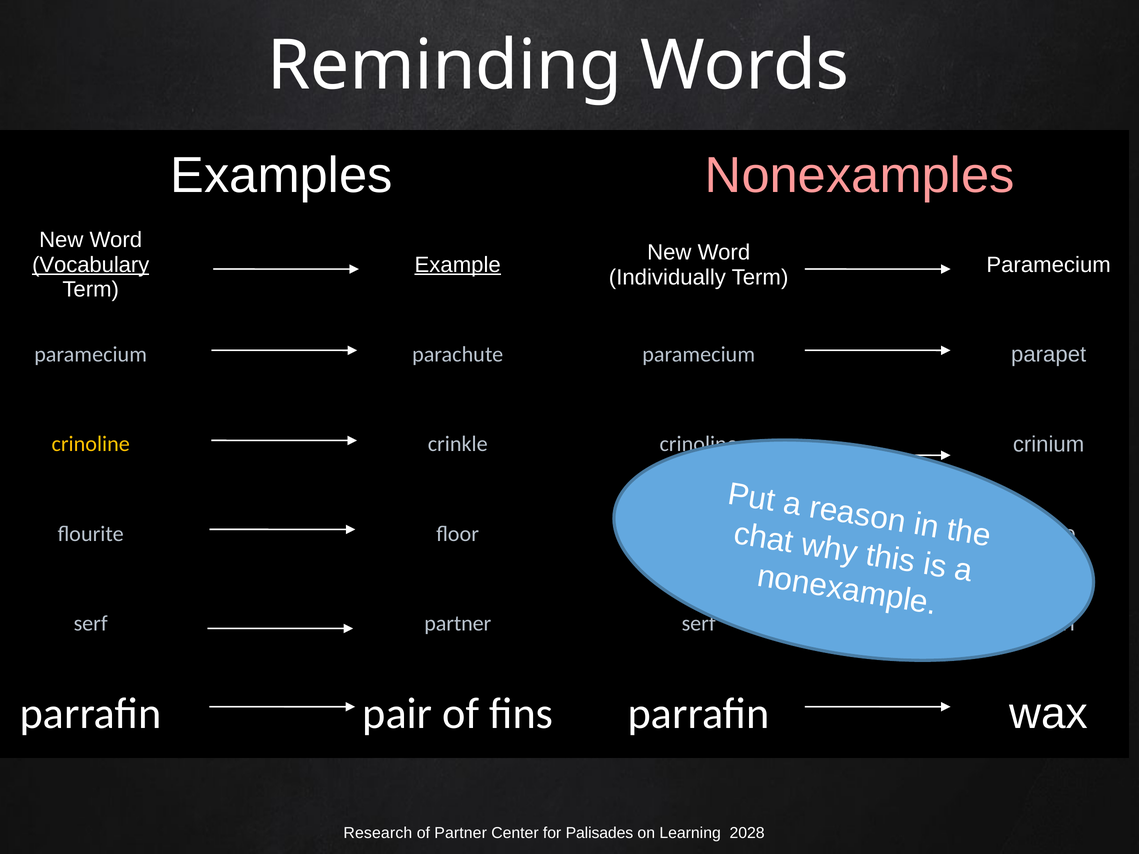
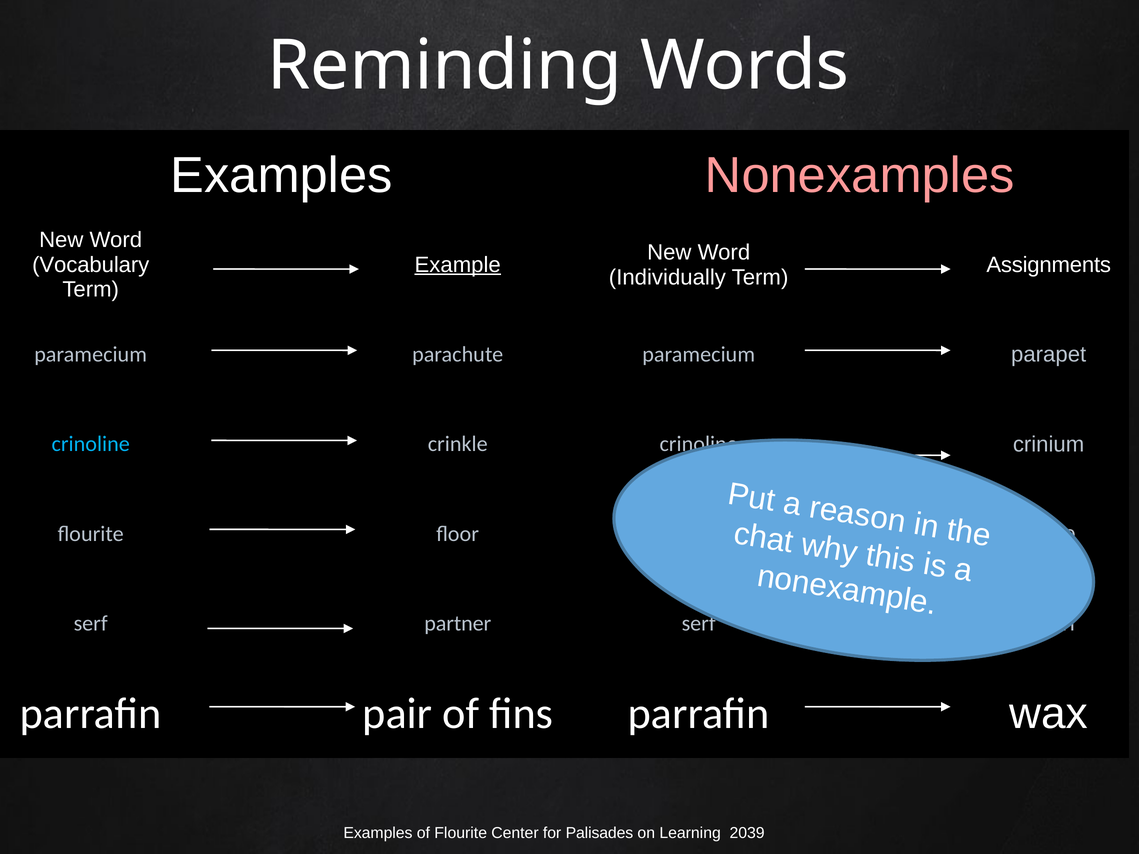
Vocabulary underline: present -> none
Paramecium at (1049, 265): Paramecium -> Assignments
crinoline at (91, 444) colour: yellow -> light blue
Research at (378, 834): Research -> Examples
of Partner: Partner -> Flourite
2028: 2028 -> 2039
